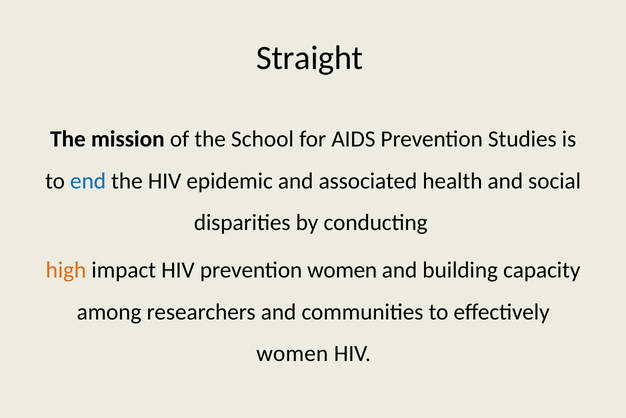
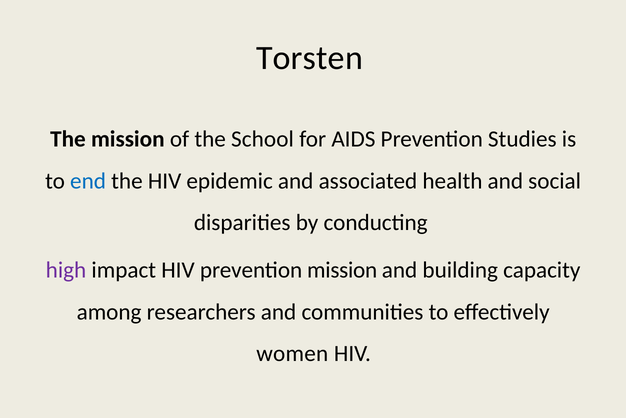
Straight: Straight -> Torsten
high colour: orange -> purple
prevention women: women -> mission
